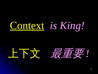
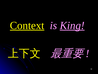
King underline: none -> present
